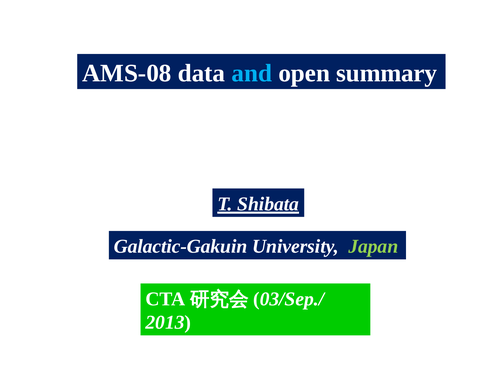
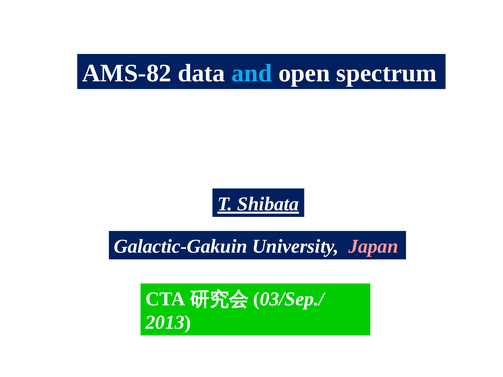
AMS-08: AMS-08 -> AMS-82
summary: summary -> spectrum
Japan colour: light green -> pink
